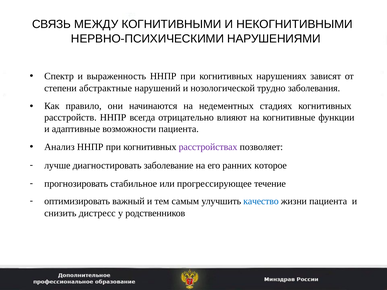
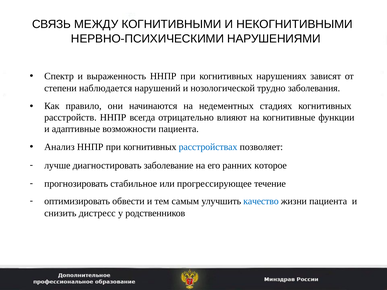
абстрактные: абстрактные -> наблюдается
расстройствах colour: purple -> blue
важный: важный -> обвести
